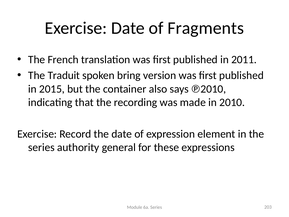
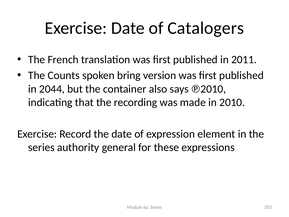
Fragments: Fragments -> Catalogers
Traduit: Traduit -> Counts
2015: 2015 -> 2044
